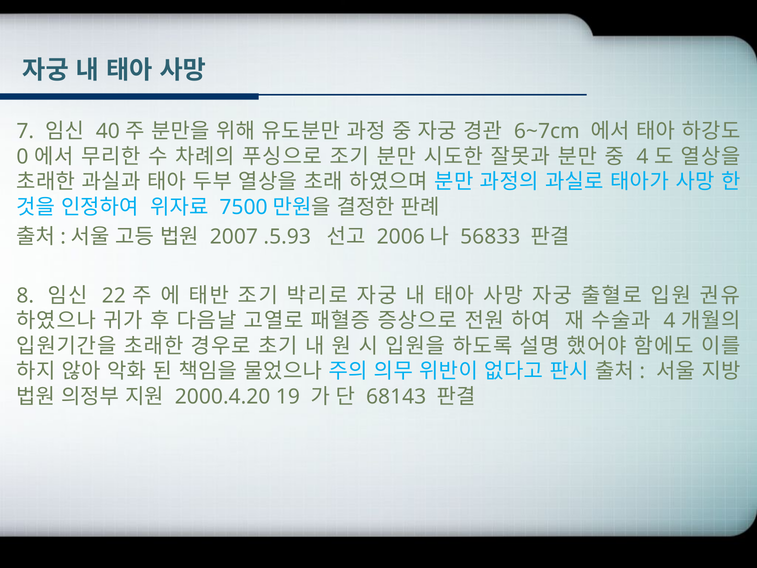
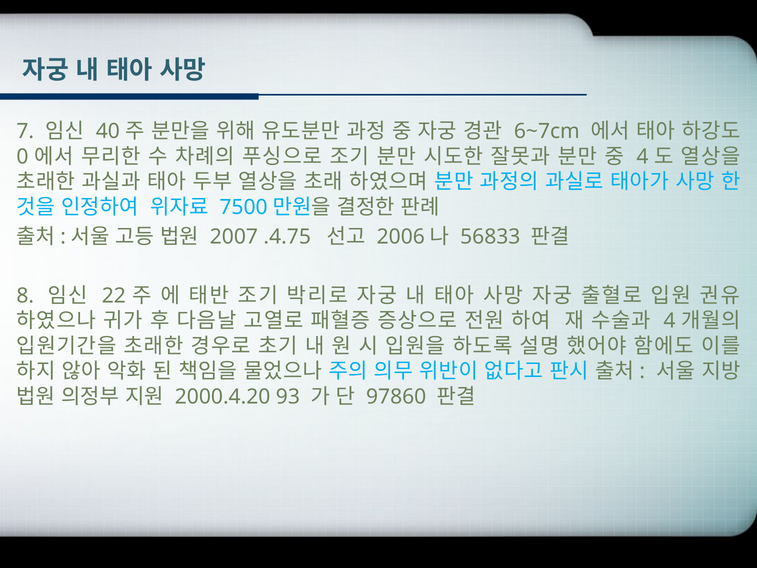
.5.93: .5.93 -> .4.75
19: 19 -> 93
68143: 68143 -> 97860
